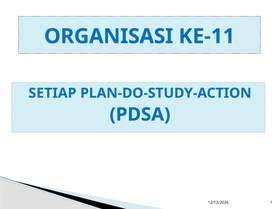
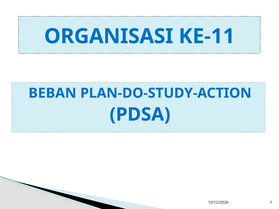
SETIAP: SETIAP -> BEBAN
